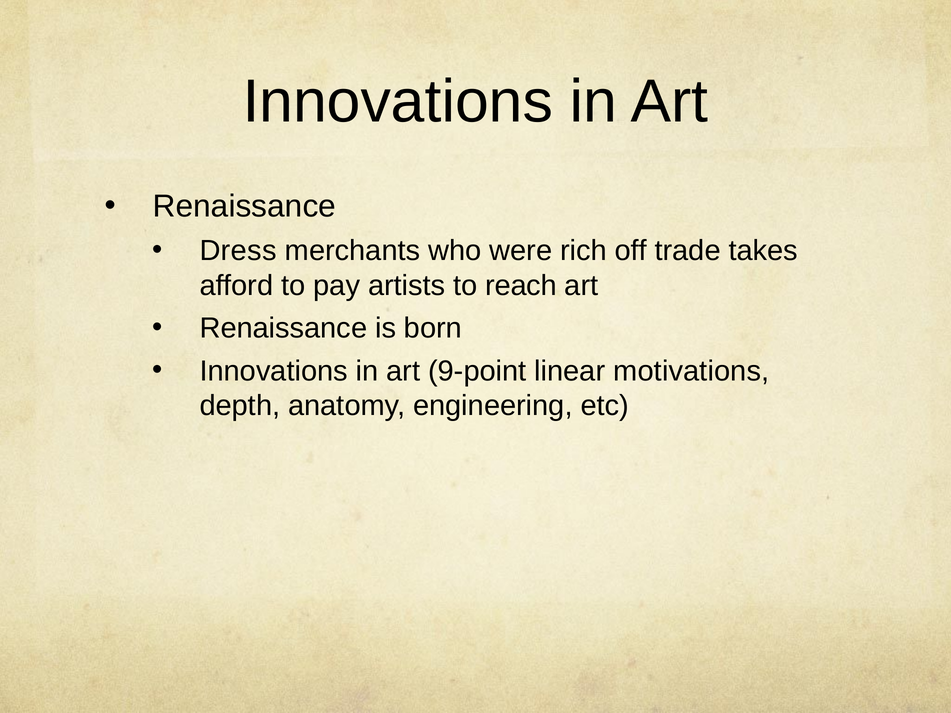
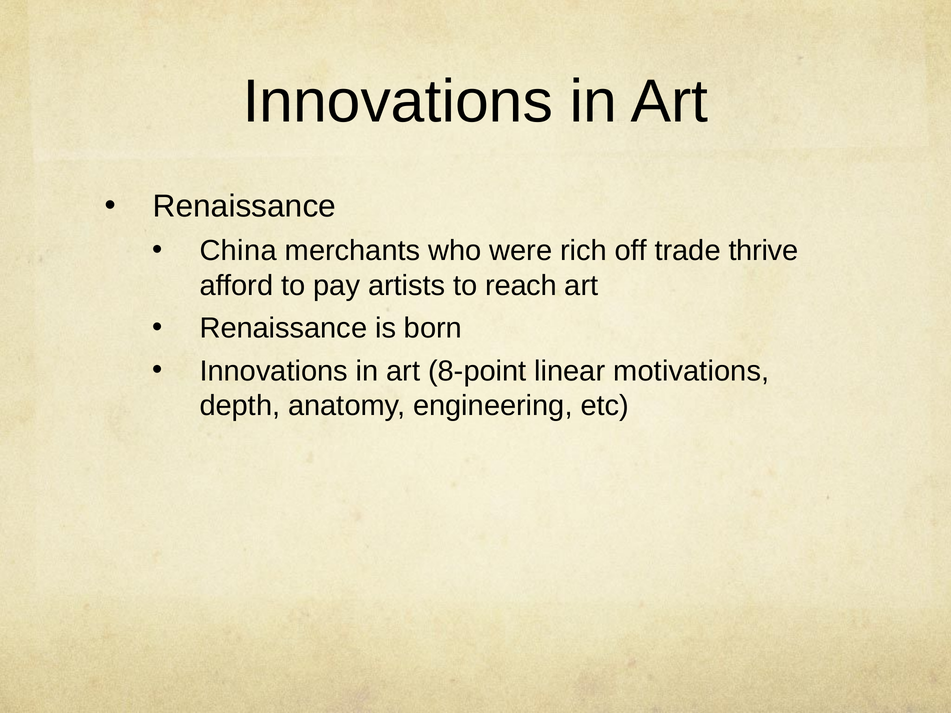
Dress: Dress -> China
takes: takes -> thrive
9-point: 9-point -> 8-point
